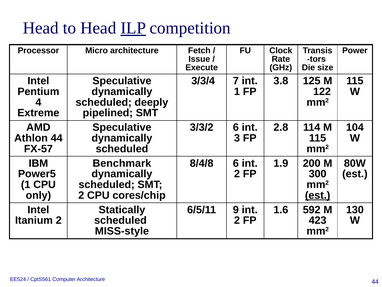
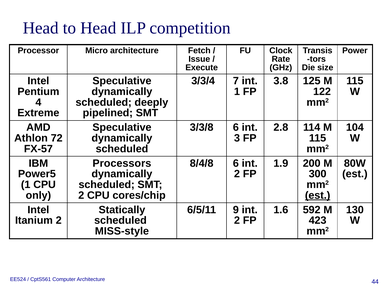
ILP underline: present -> none
3/3/2: 3/3/2 -> 3/3/8
Athlon 44: 44 -> 72
Benchmark: Benchmark -> Processors
